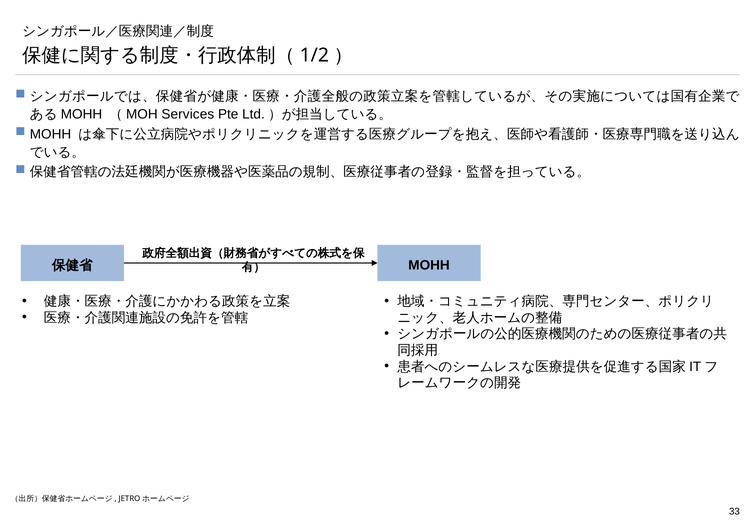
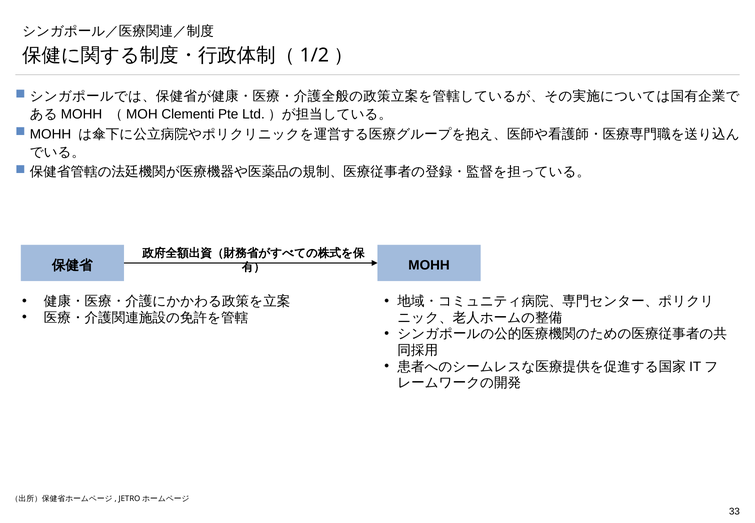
Services: Services -> Clementi
